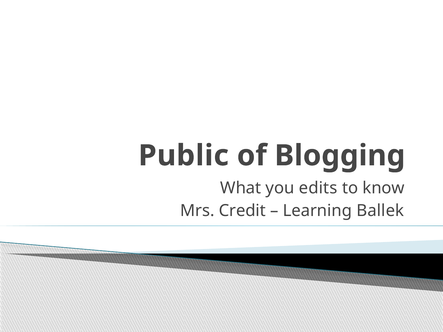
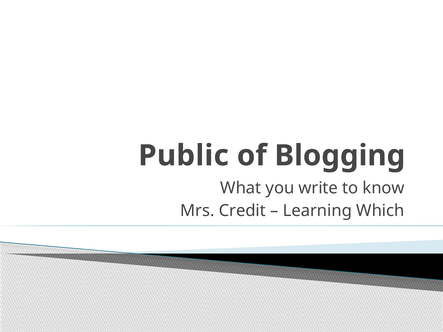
edits: edits -> write
Ballek: Ballek -> Which
